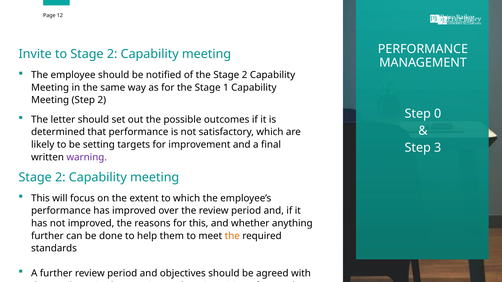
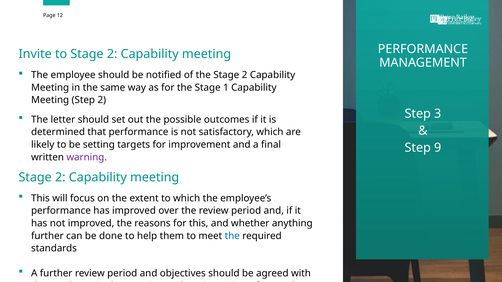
0: 0 -> 3
3: 3 -> 9
the at (232, 236) colour: orange -> blue
